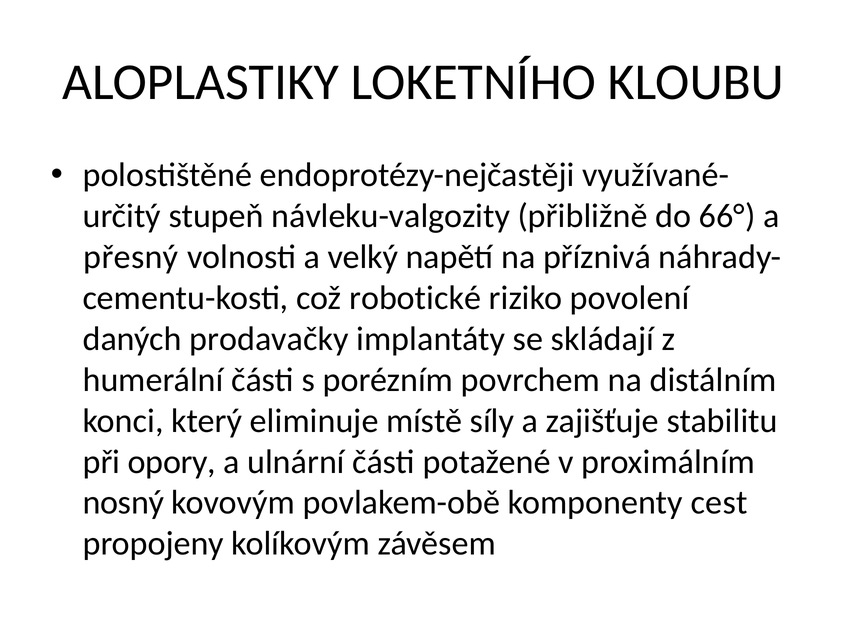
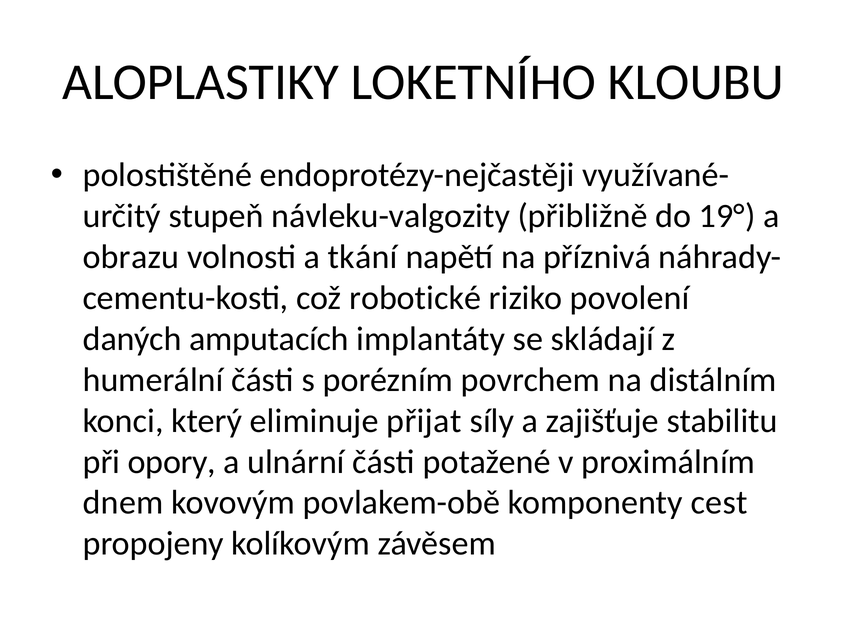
66°: 66° -> 19°
přesný: přesný -> obrazu
velký: velký -> tkání
prodavačky: prodavačky -> amputacích
místě: místě -> přijat
nosný: nosný -> dnem
